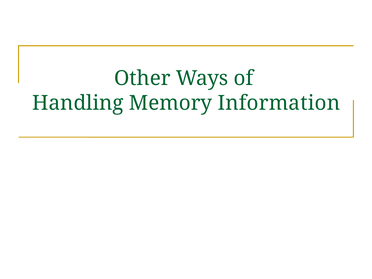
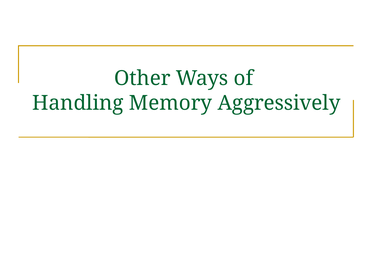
Information: Information -> Aggressively
